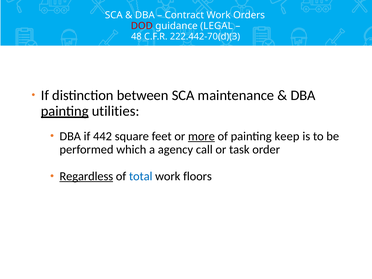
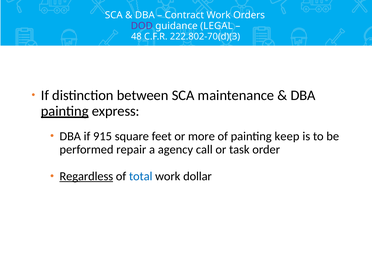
DOD colour: red -> purple
222.442-70(d)(3: 222.442-70(d)(3 -> 222.802-70(d)(3
utilities: utilities -> express
442: 442 -> 915
more underline: present -> none
which: which -> repair
floors: floors -> dollar
